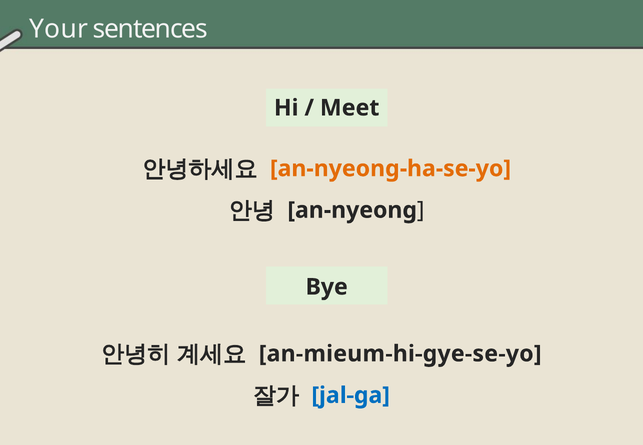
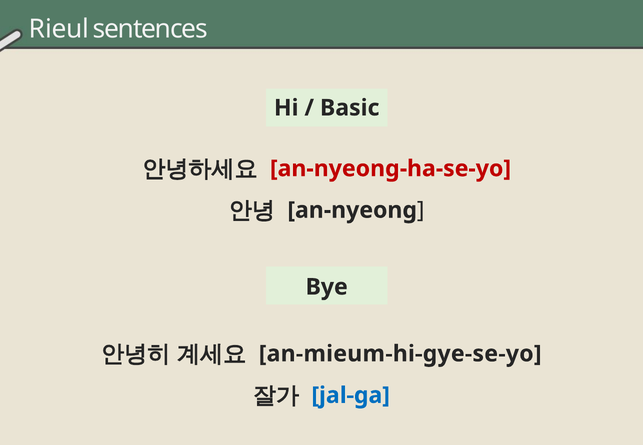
Your: Your -> Rieul
Meet: Meet -> Basic
an-nyeong-ha-se-yo colour: orange -> red
